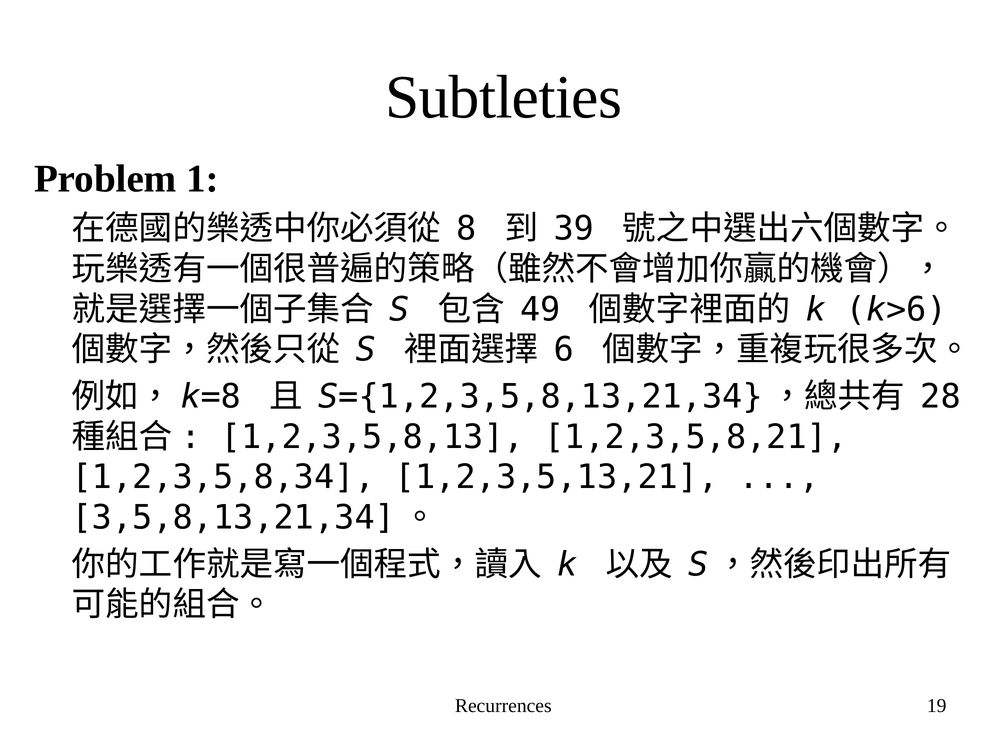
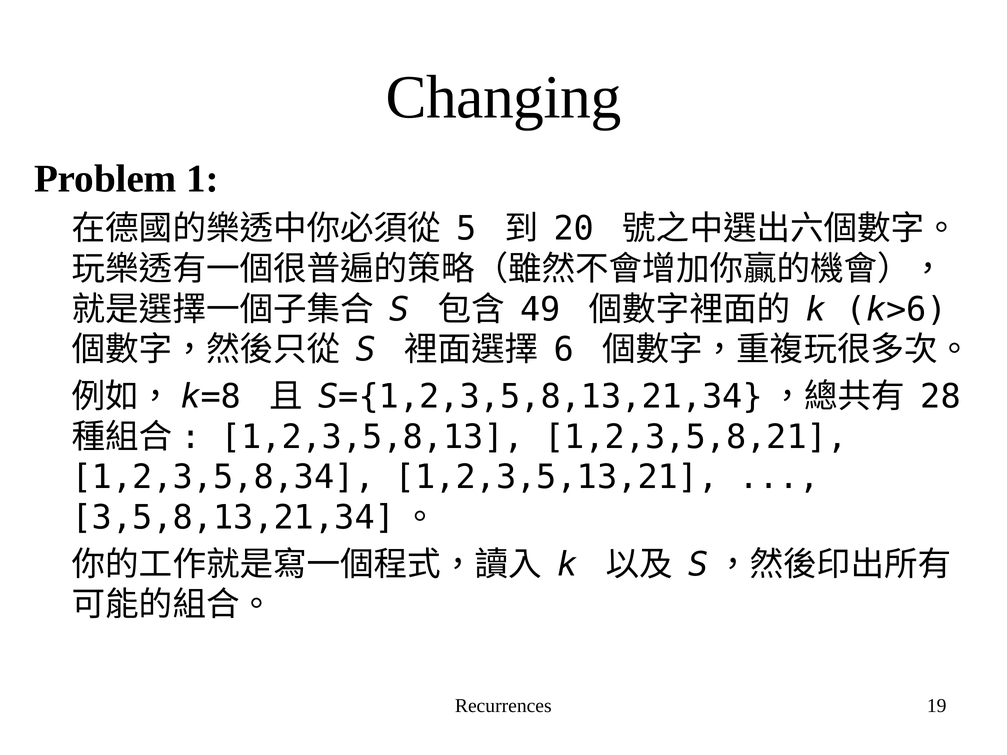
Subtleties: Subtleties -> Changing
8: 8 -> 5
39: 39 -> 20
